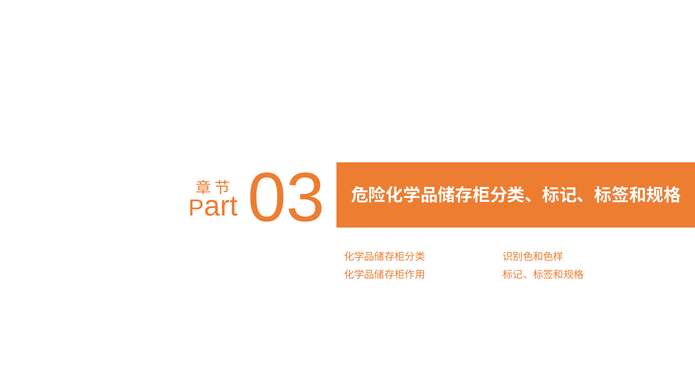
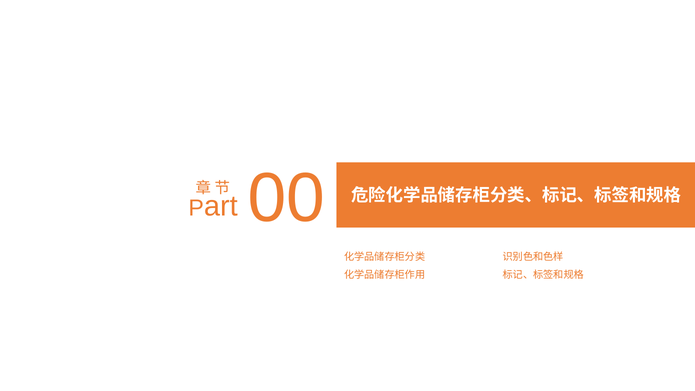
03: 03 -> 00
